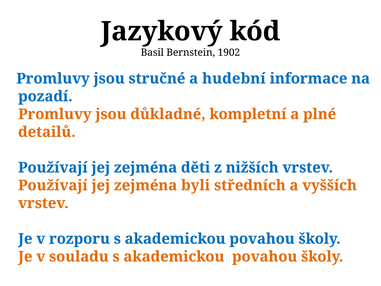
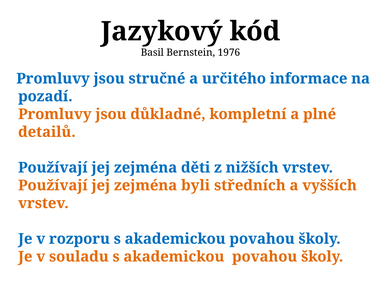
1902: 1902 -> 1976
hudební: hudební -> určitého
